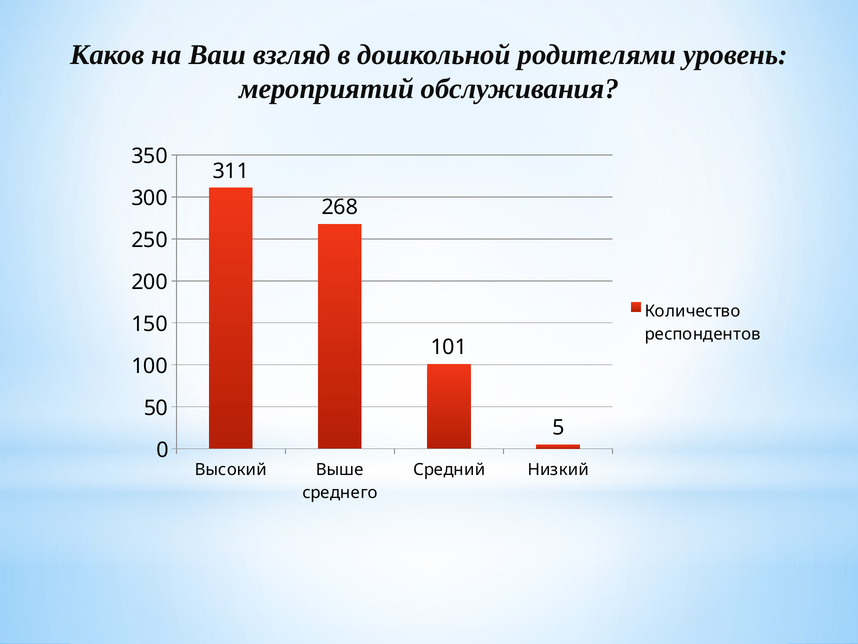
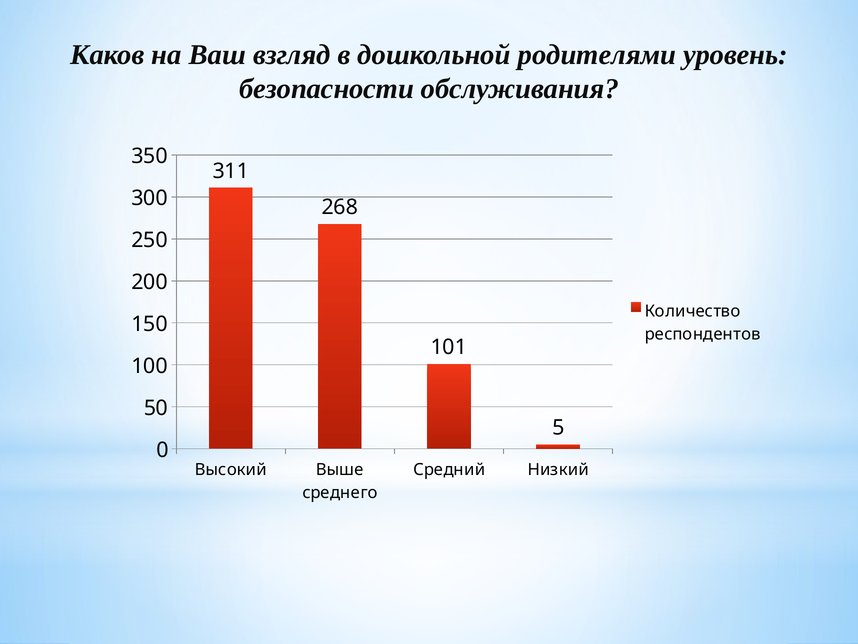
мероприятий: мероприятий -> безопасности
